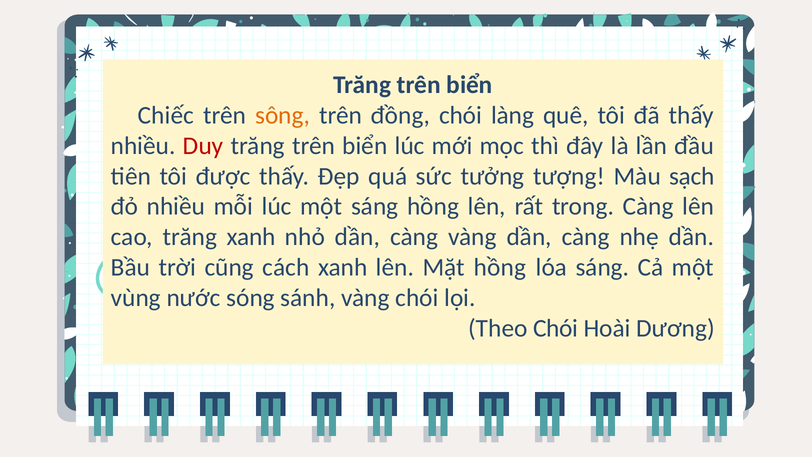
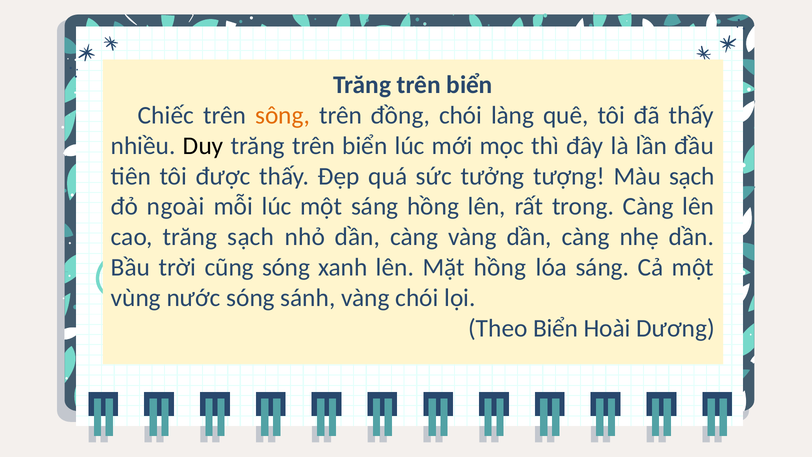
Duy colour: red -> black
đỏ nhiều: nhiều -> ngoài
trăng xanh: xanh -> sạch
cũng cách: cách -> sóng
Theo Chói: Chói -> Biển
